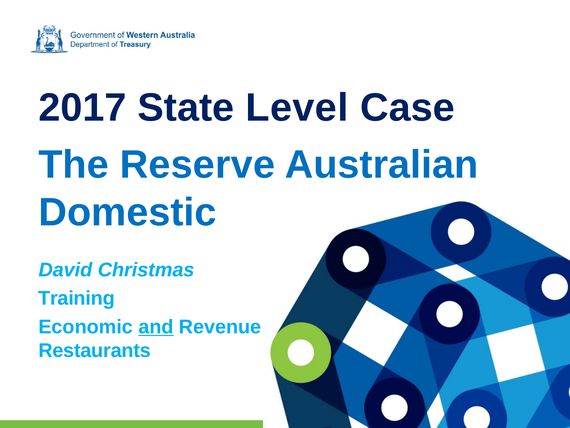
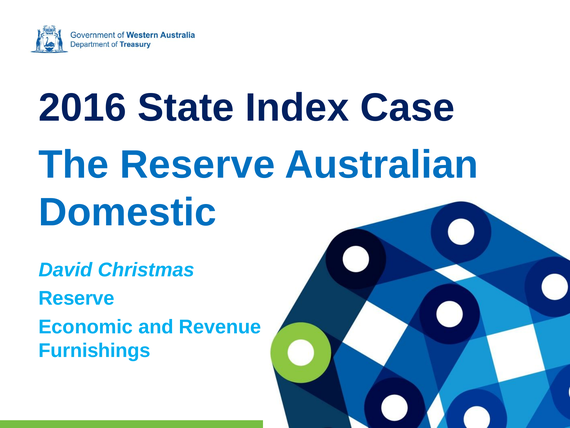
2017: 2017 -> 2016
Level: Level -> Index
Training at (76, 298): Training -> Reserve
and underline: present -> none
Restaurants: Restaurants -> Furnishings
